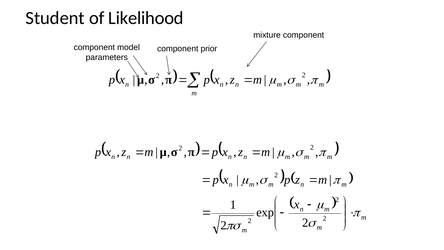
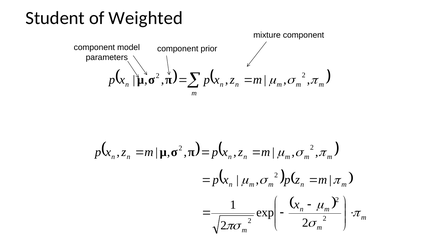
Likelihood: Likelihood -> Weighted
